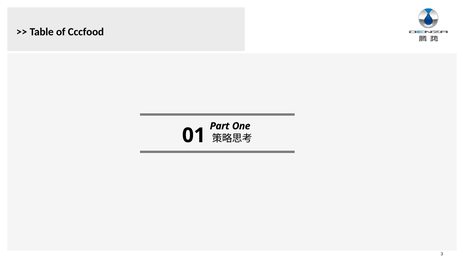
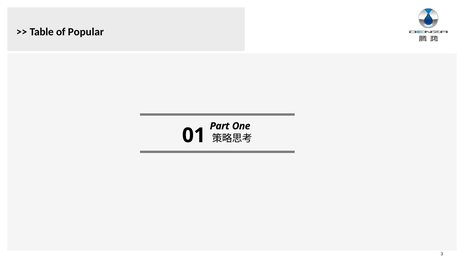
Cccfood: Cccfood -> Popular
